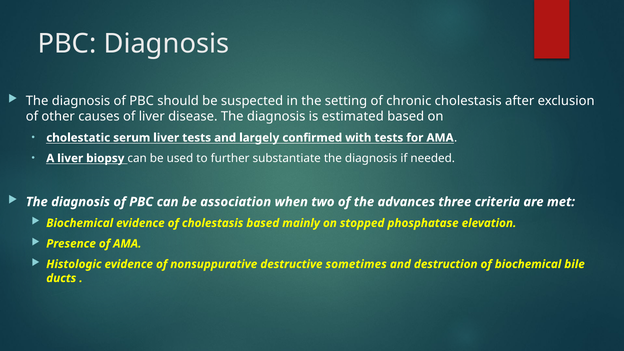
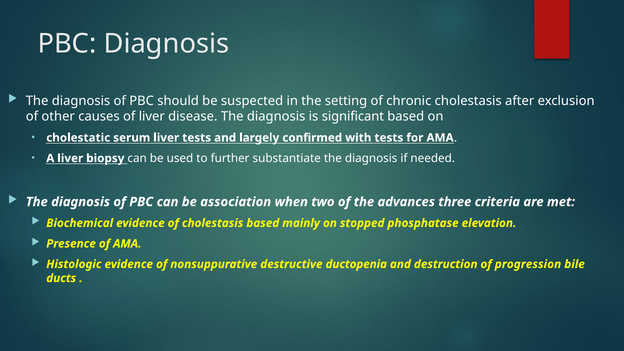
estimated: estimated -> significant
sometimes: sometimes -> ductopenia
of biochemical: biochemical -> progression
